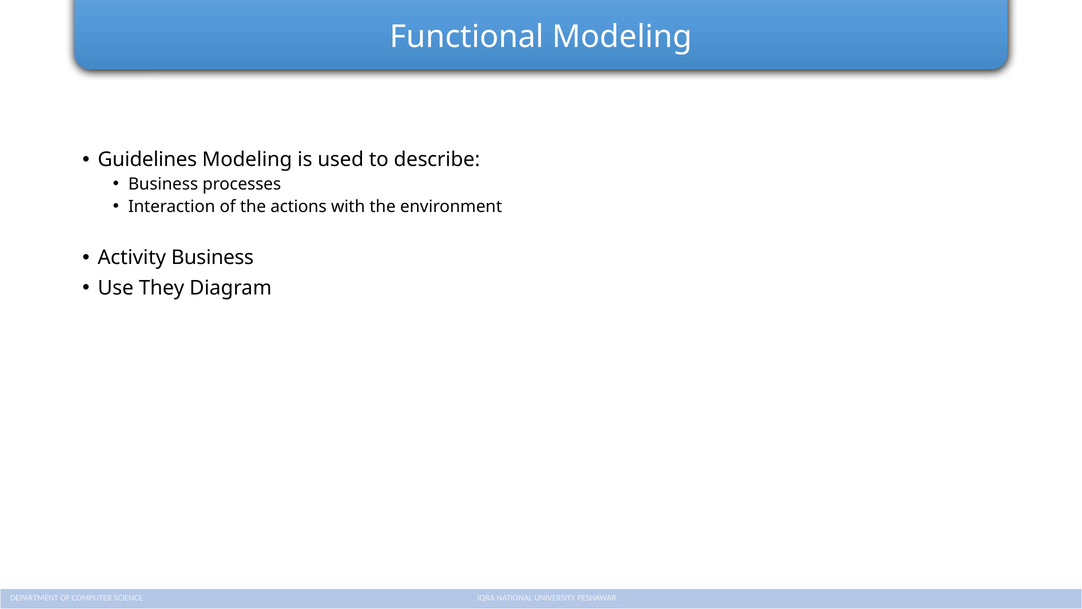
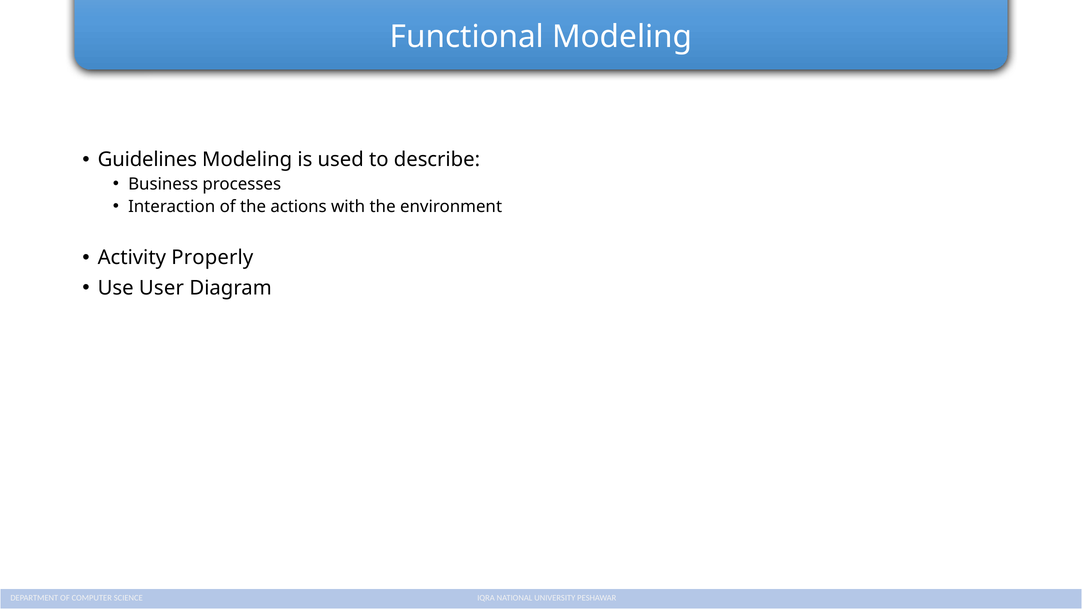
Activity Business: Business -> Properly
They: They -> User
